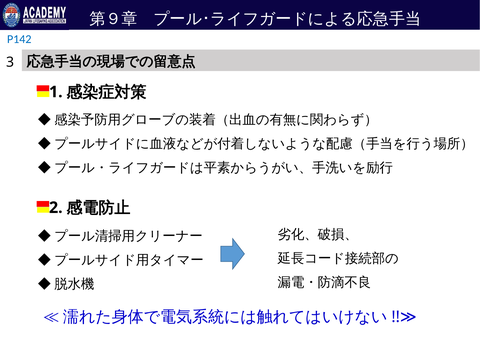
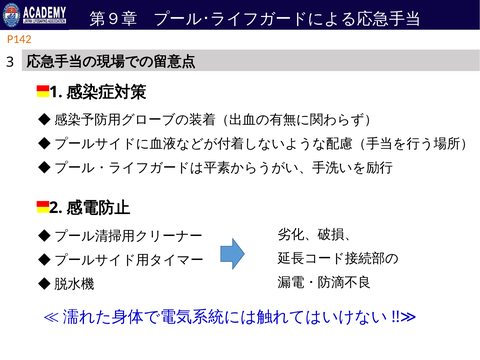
P142 colour: blue -> orange
